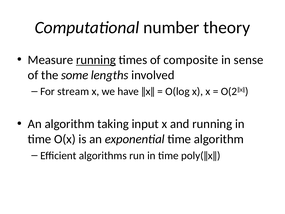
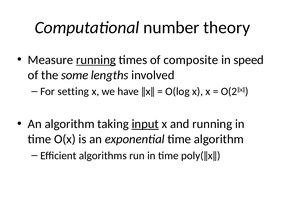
sense: sense -> speed
stream: stream -> setting
input underline: none -> present
